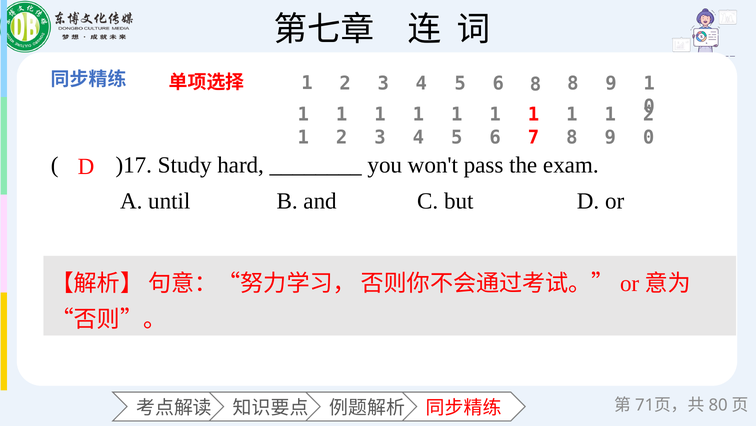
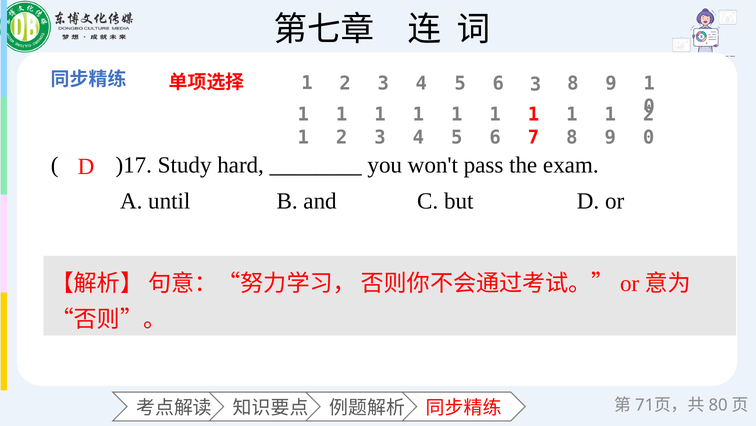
6 8: 8 -> 3
